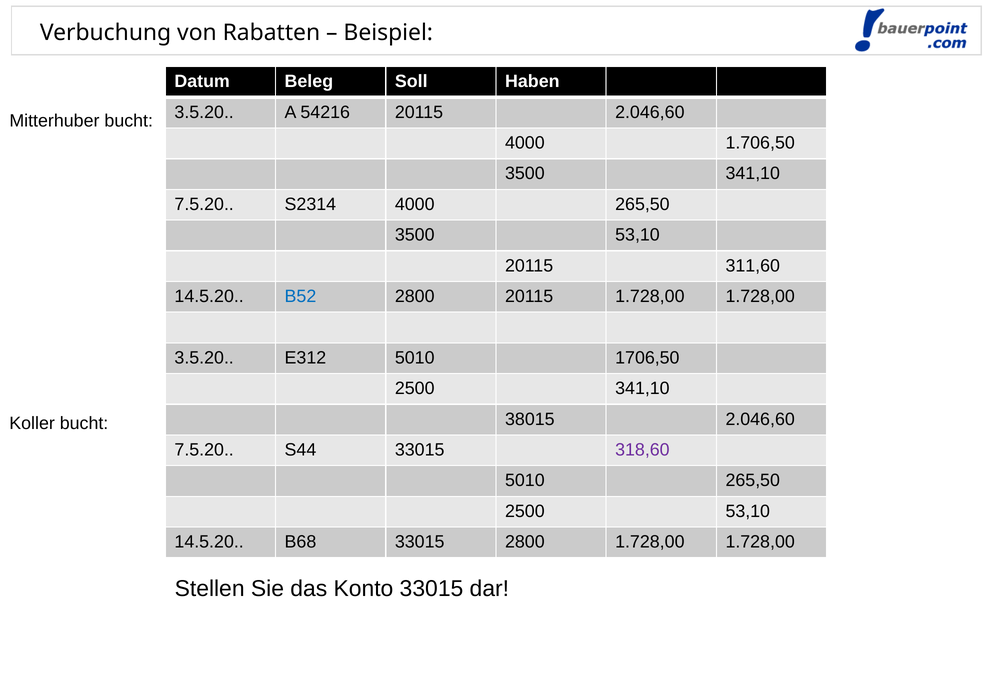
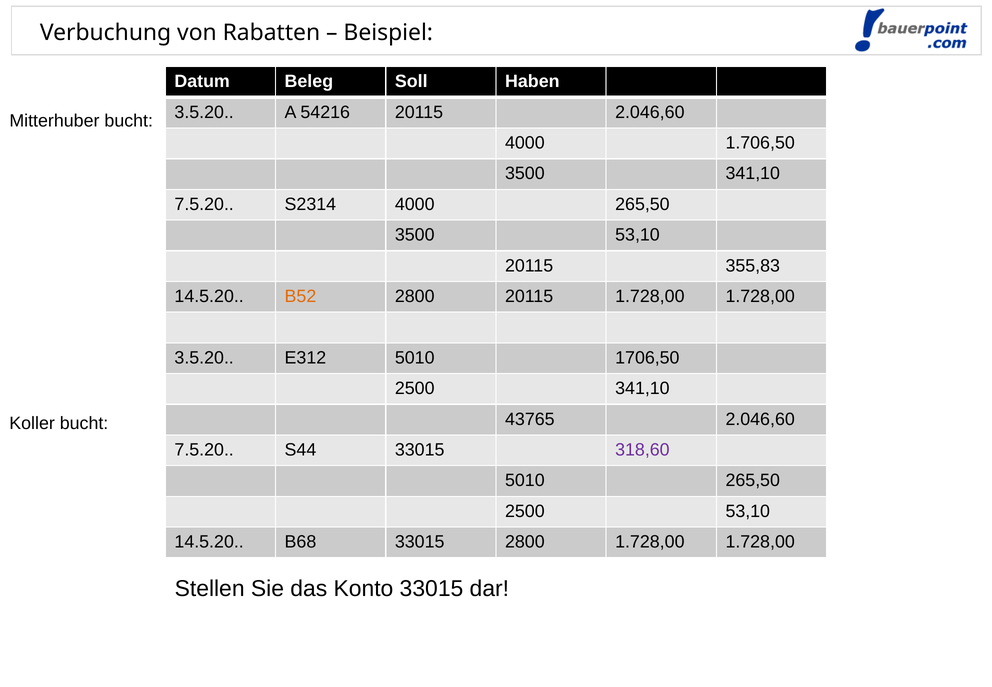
311,60: 311,60 -> 355,83
B52 colour: blue -> orange
38015: 38015 -> 43765
